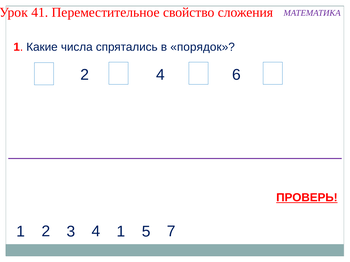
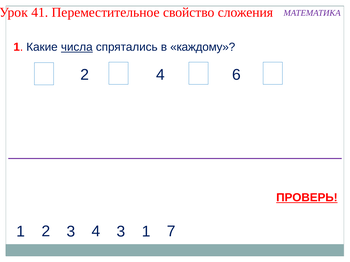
числа underline: none -> present
порядок: порядок -> каждому
4 5: 5 -> 1
3 1: 1 -> 3
